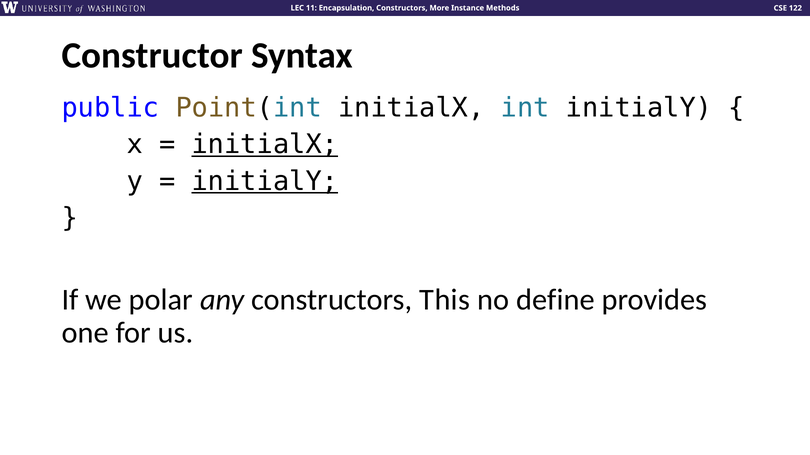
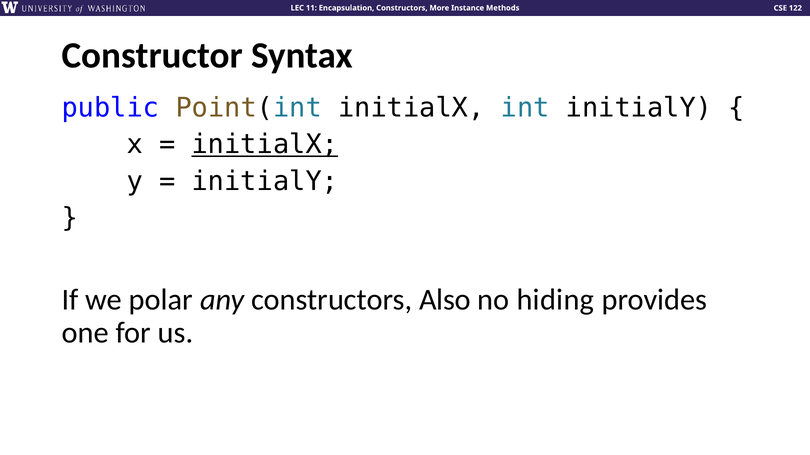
initialY at (265, 181) underline: present -> none
This: This -> Also
define: define -> hiding
